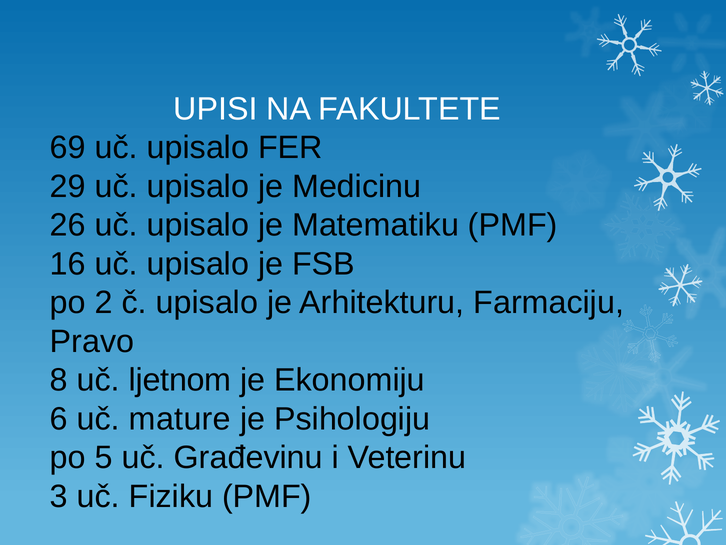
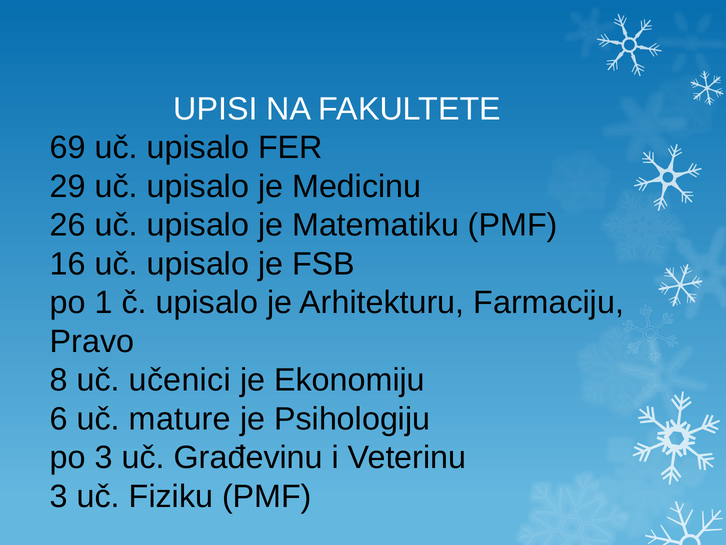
2: 2 -> 1
ljetnom: ljetnom -> učenici
po 5: 5 -> 3
